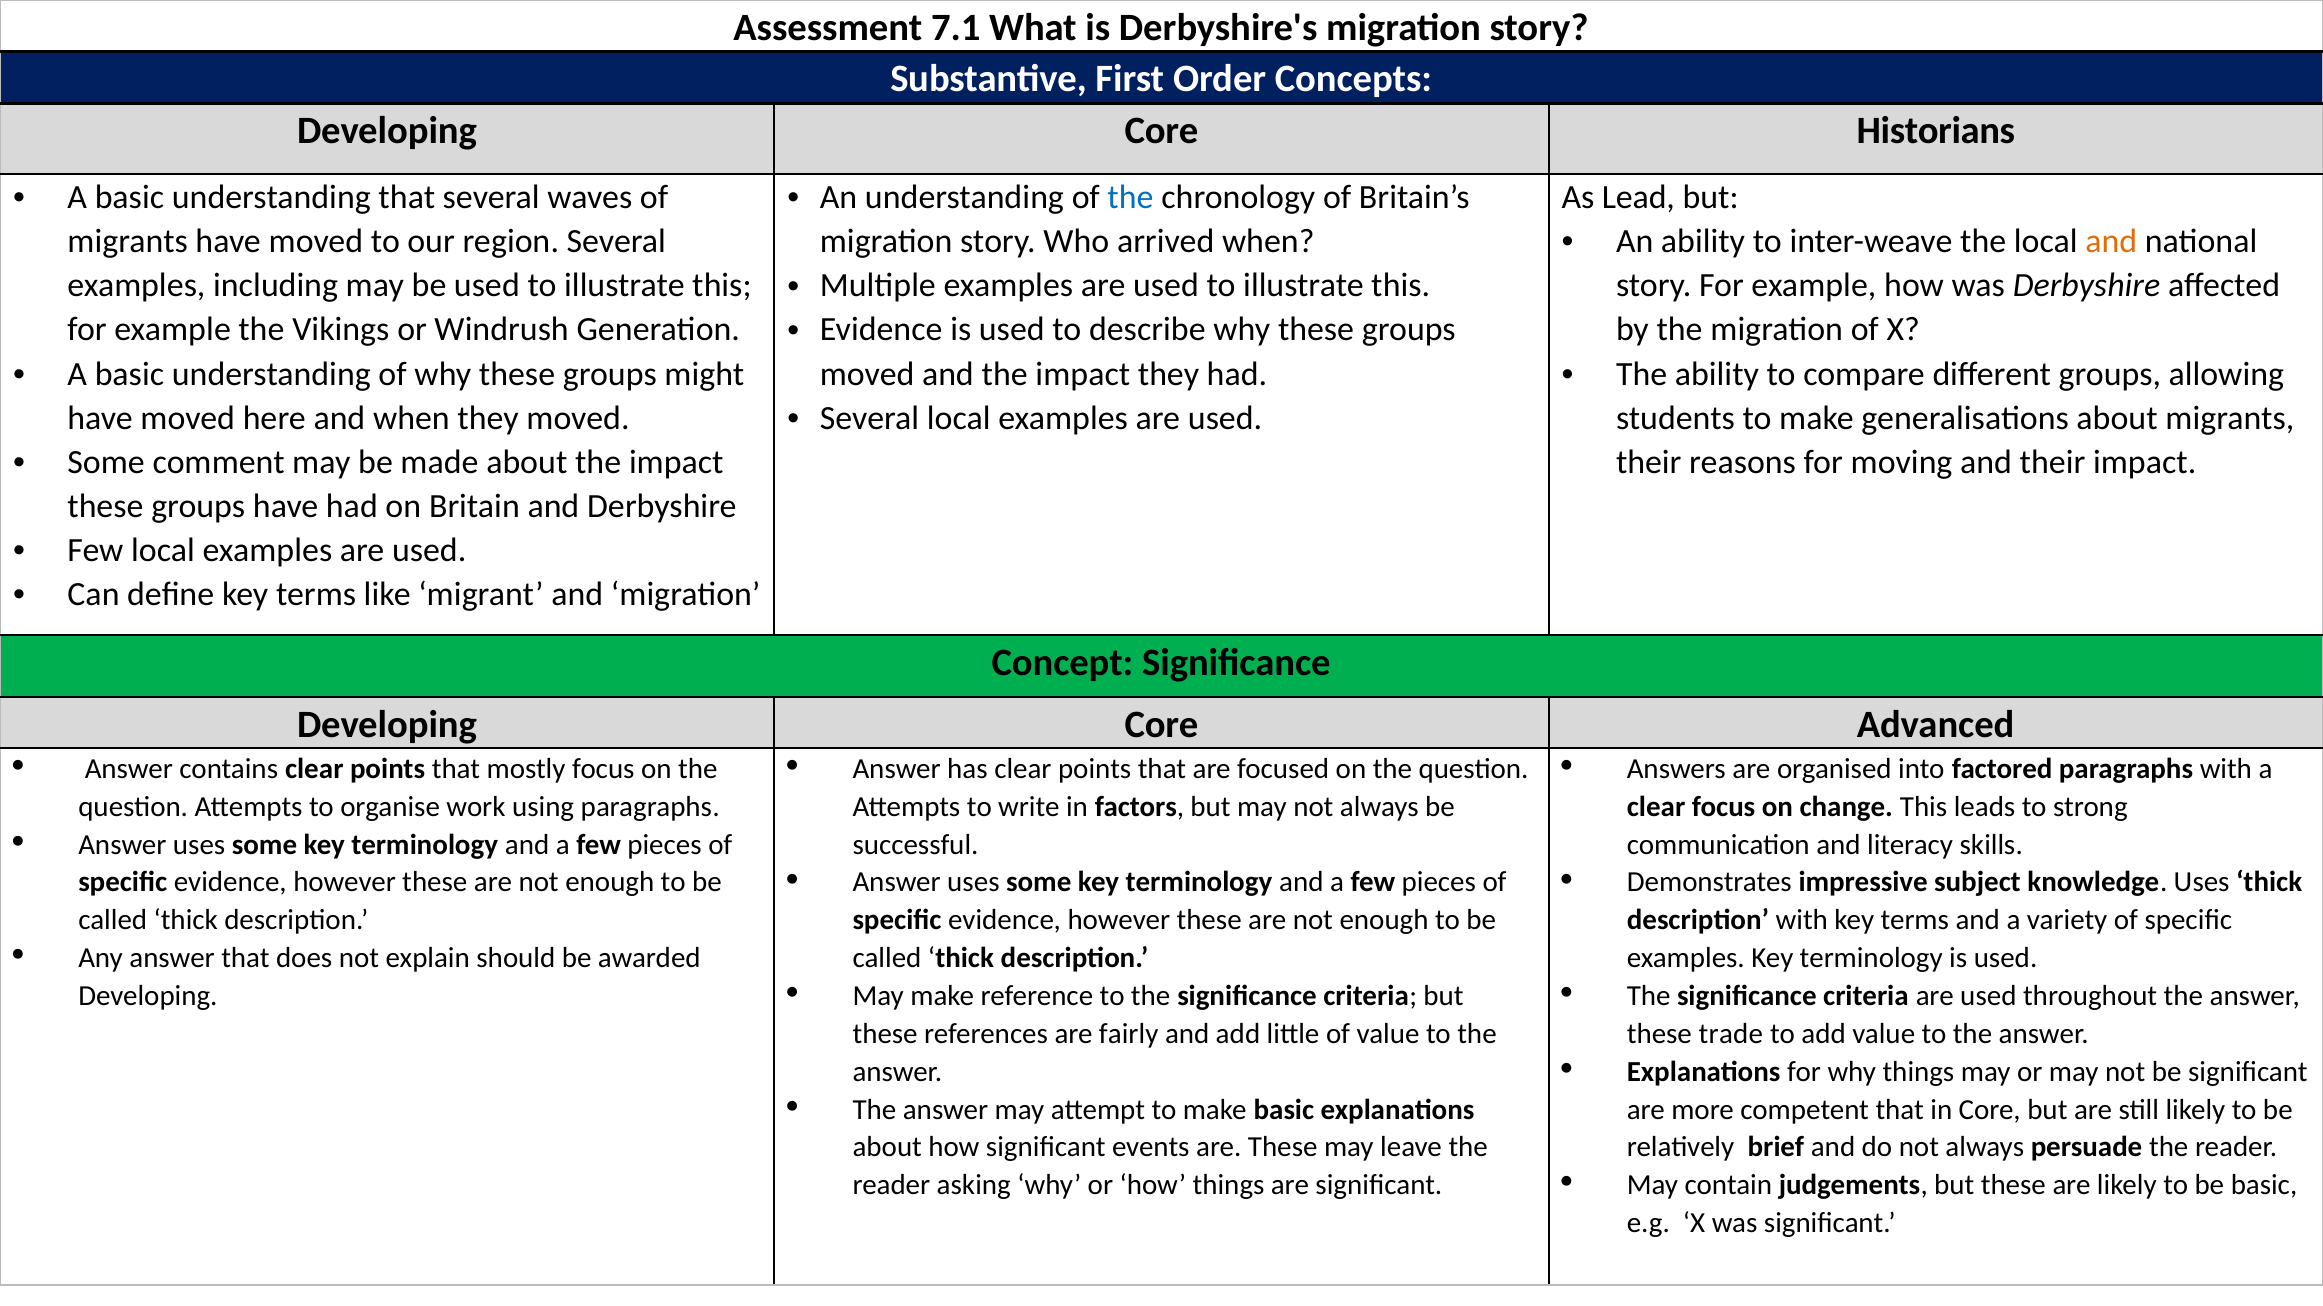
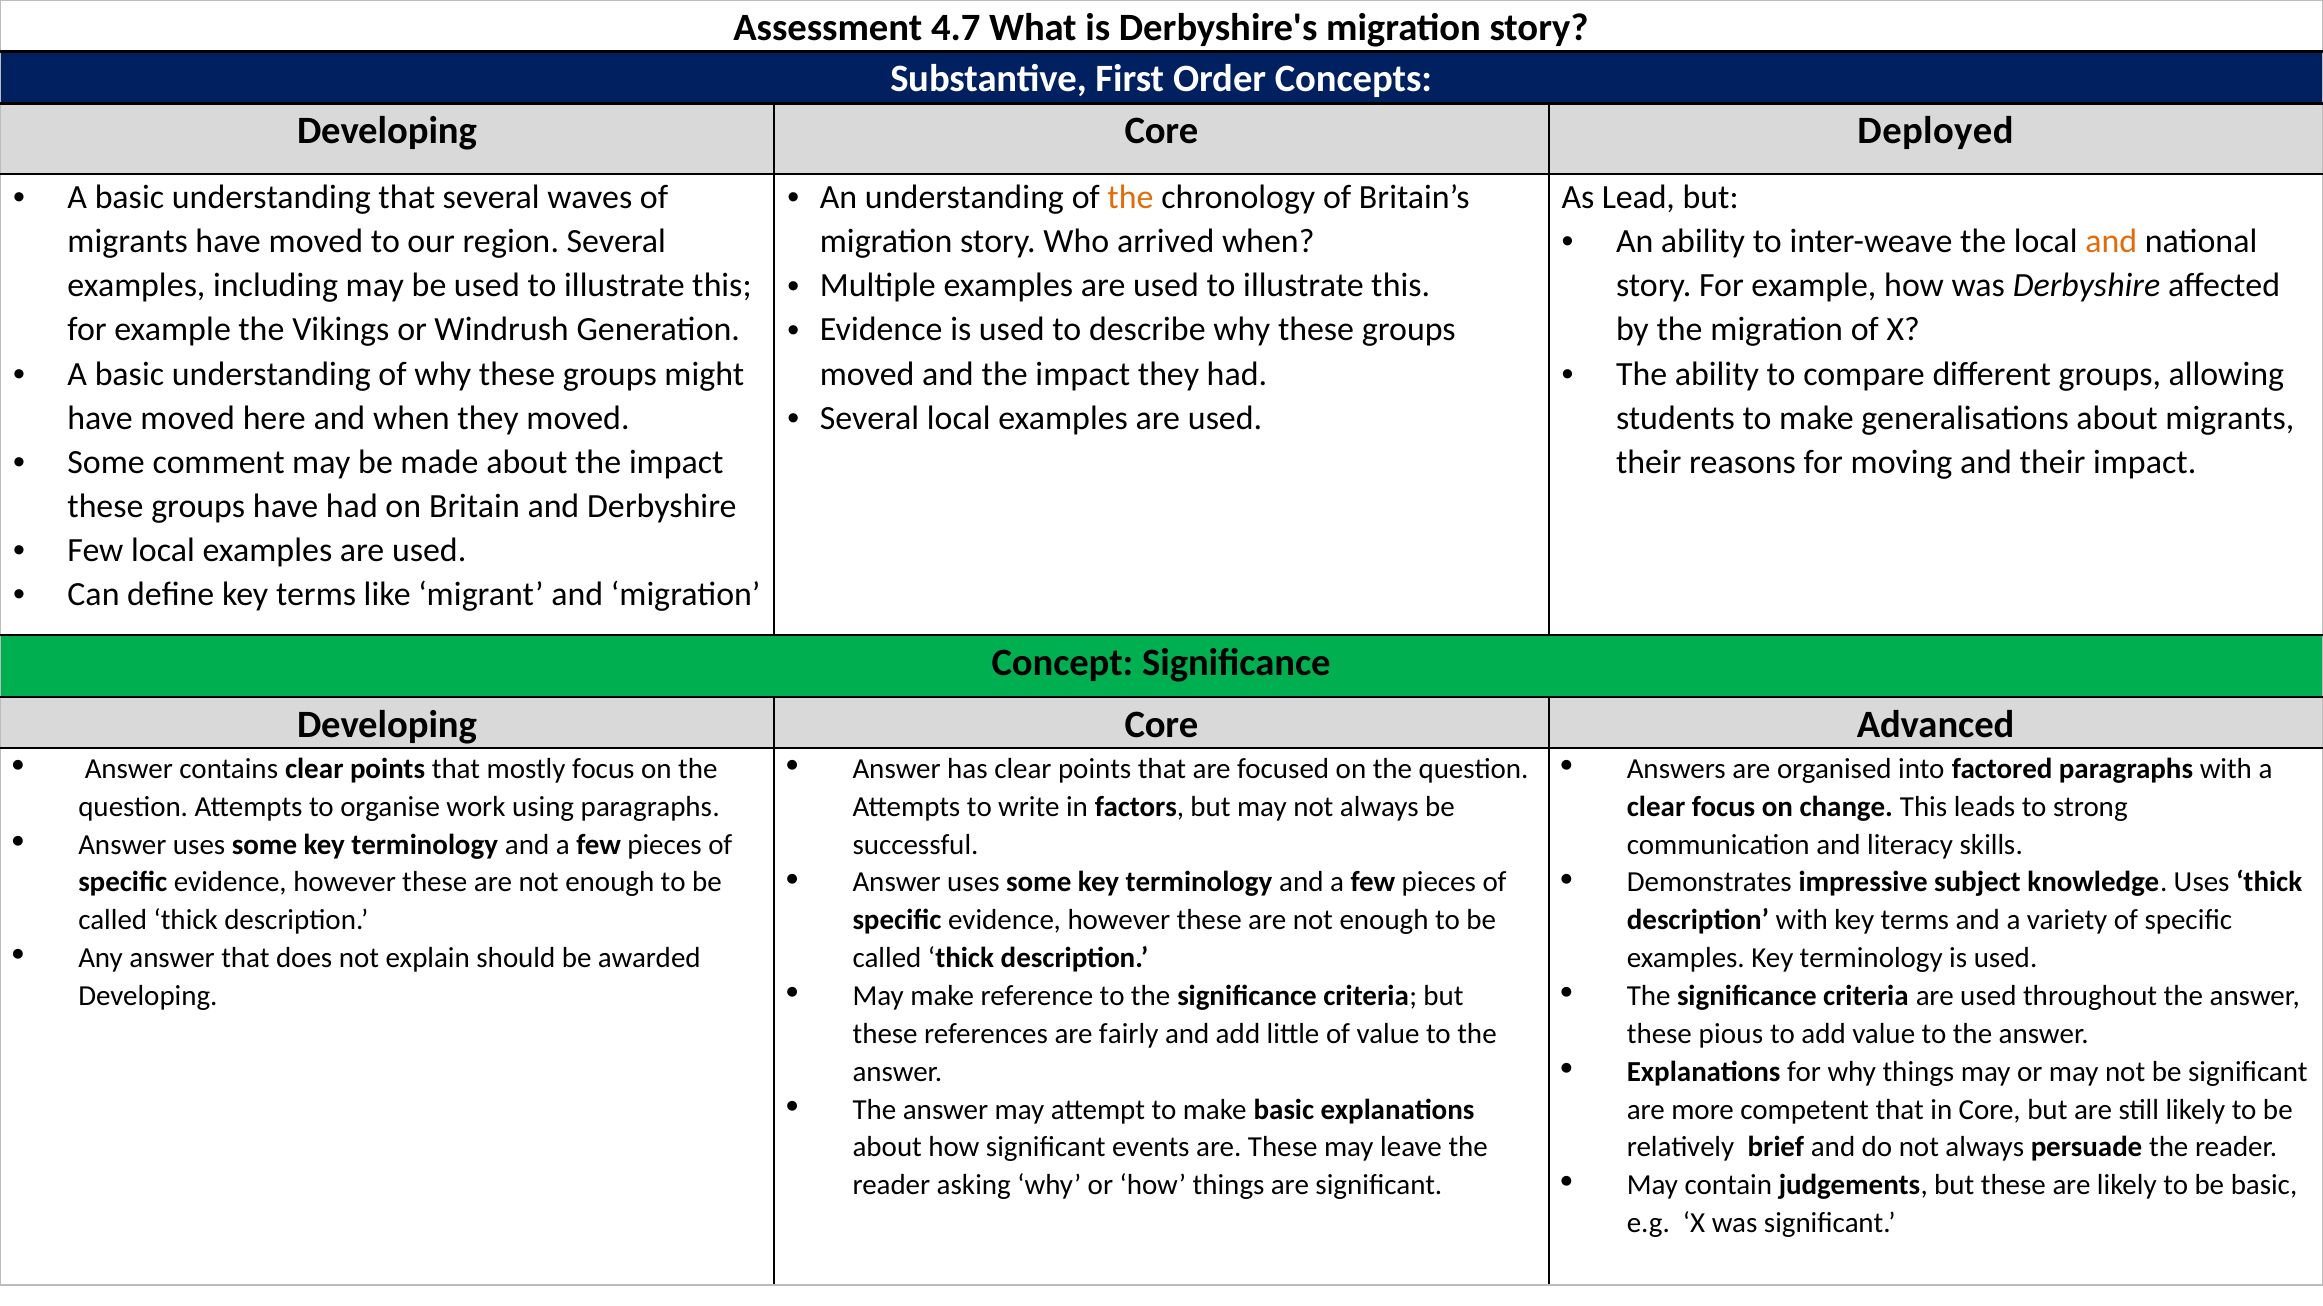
7.1: 7.1 -> 4.7
Historians: Historians -> Deployed
the at (1130, 198) colour: blue -> orange
trade: trade -> pious
